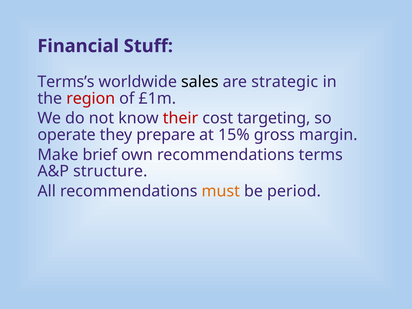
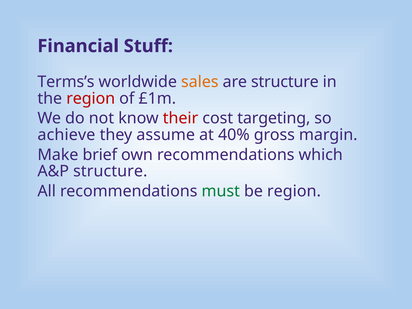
sales colour: black -> orange
are strategic: strategic -> structure
operate: operate -> achieve
prepare: prepare -> assume
15%: 15% -> 40%
terms: terms -> which
must colour: orange -> green
be period: period -> region
